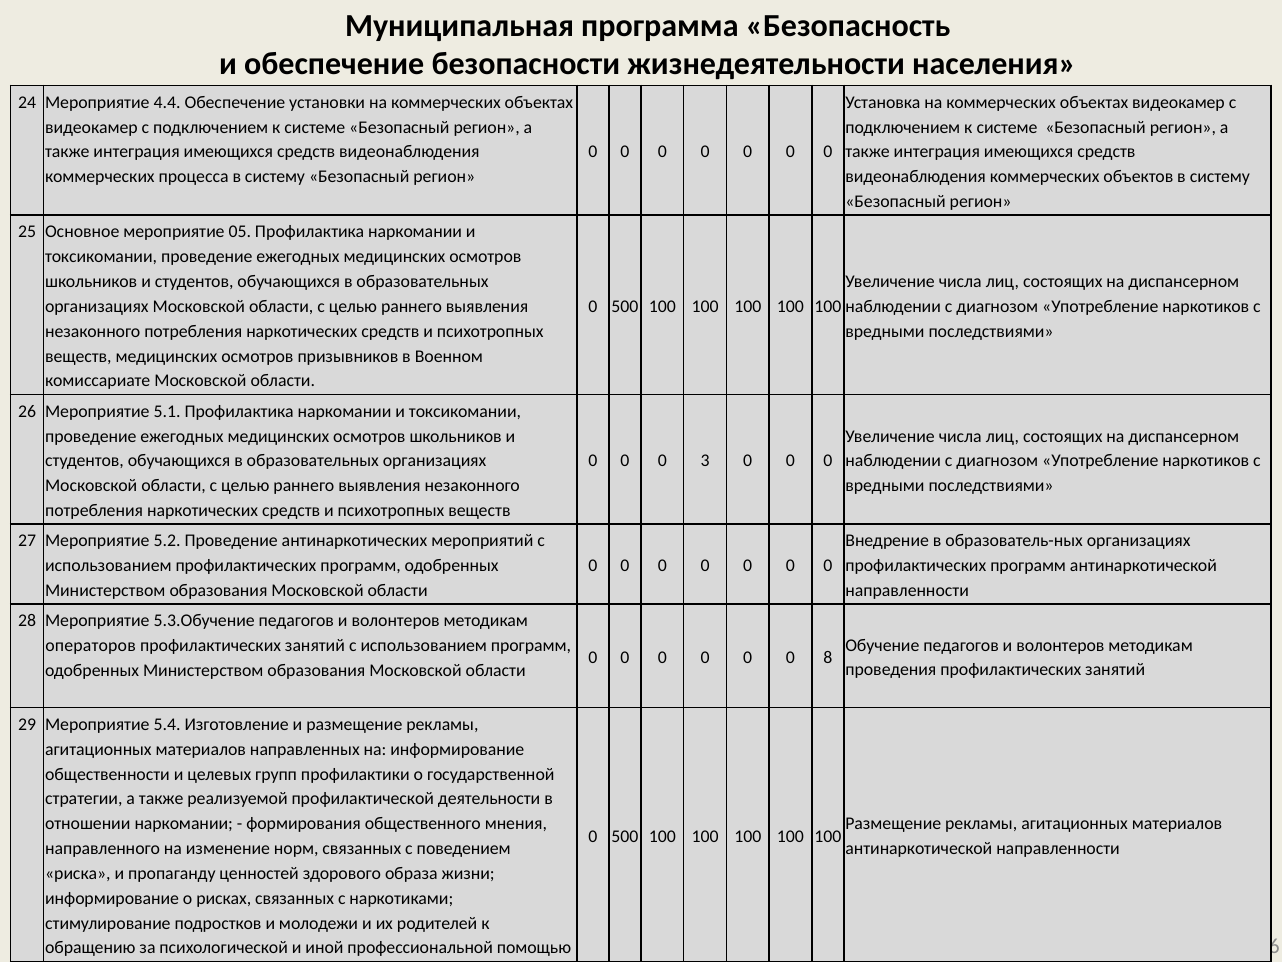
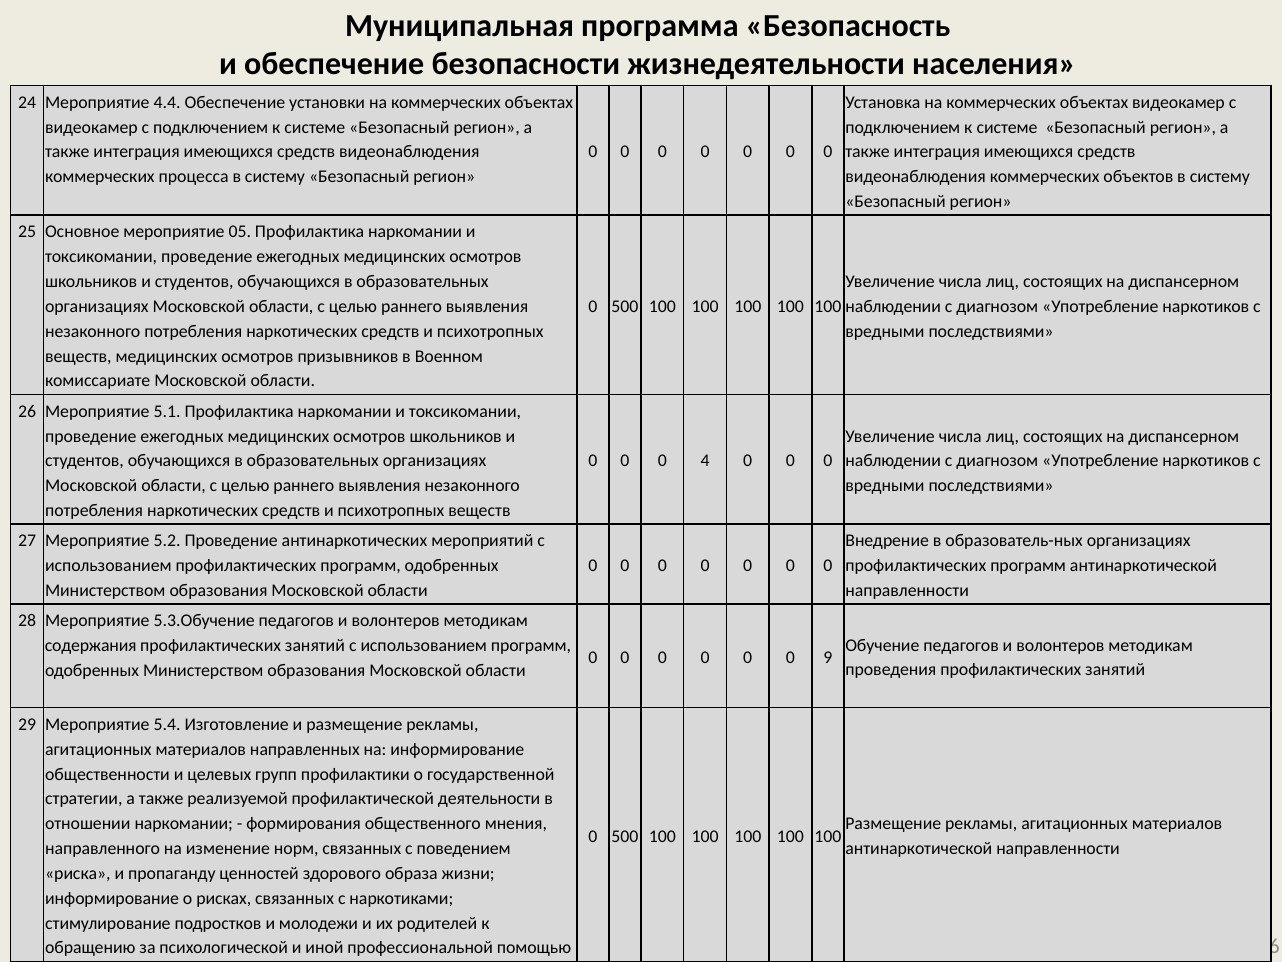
3: 3 -> 4
операторов: операторов -> содержания
8: 8 -> 9
